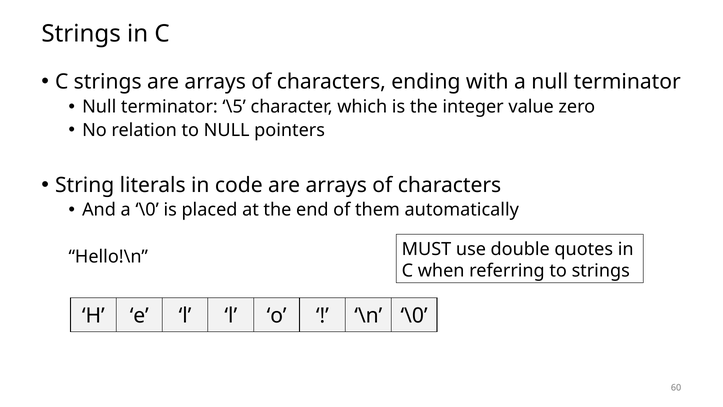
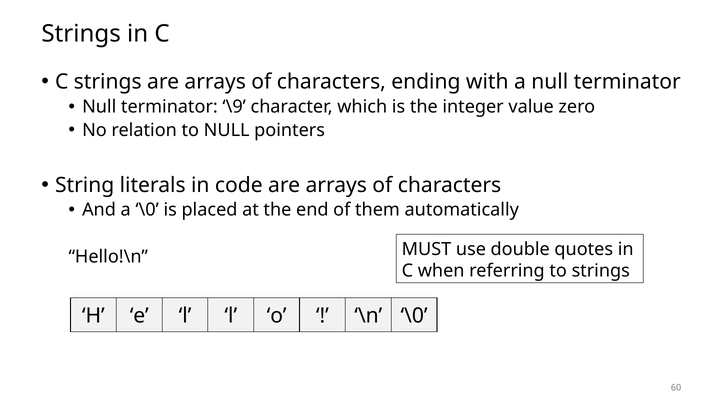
\5: \5 -> \9
